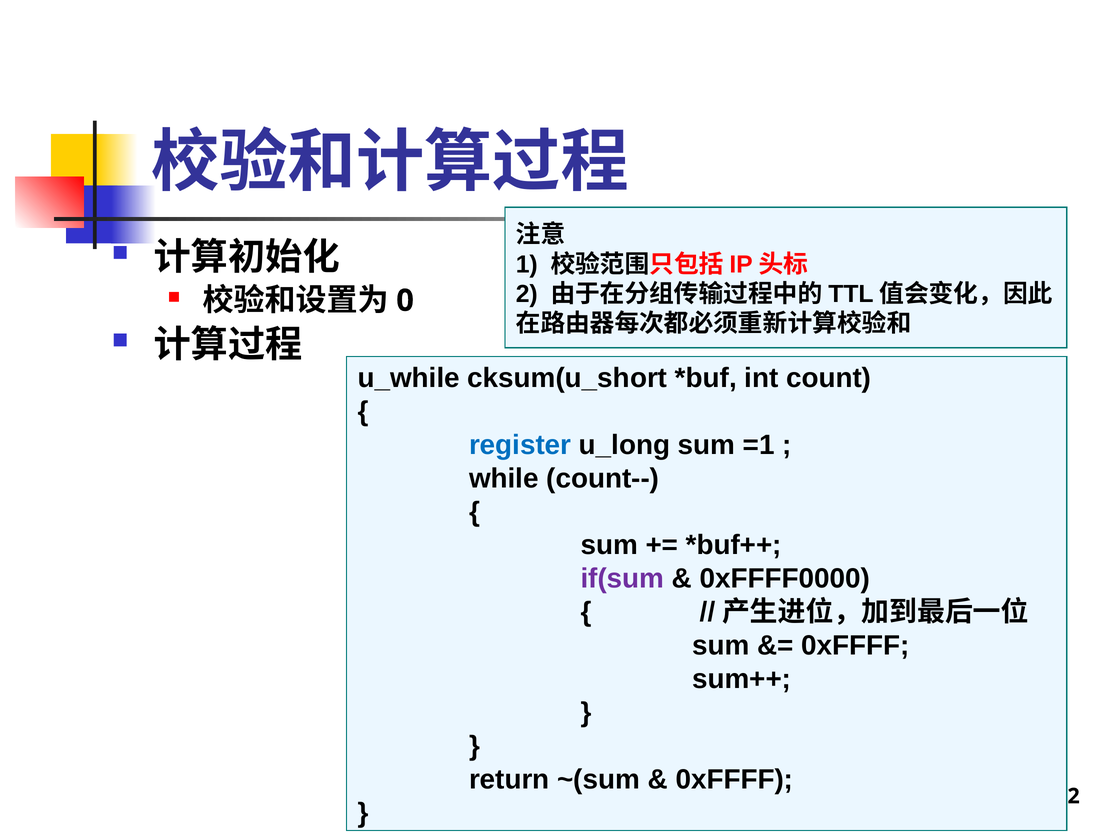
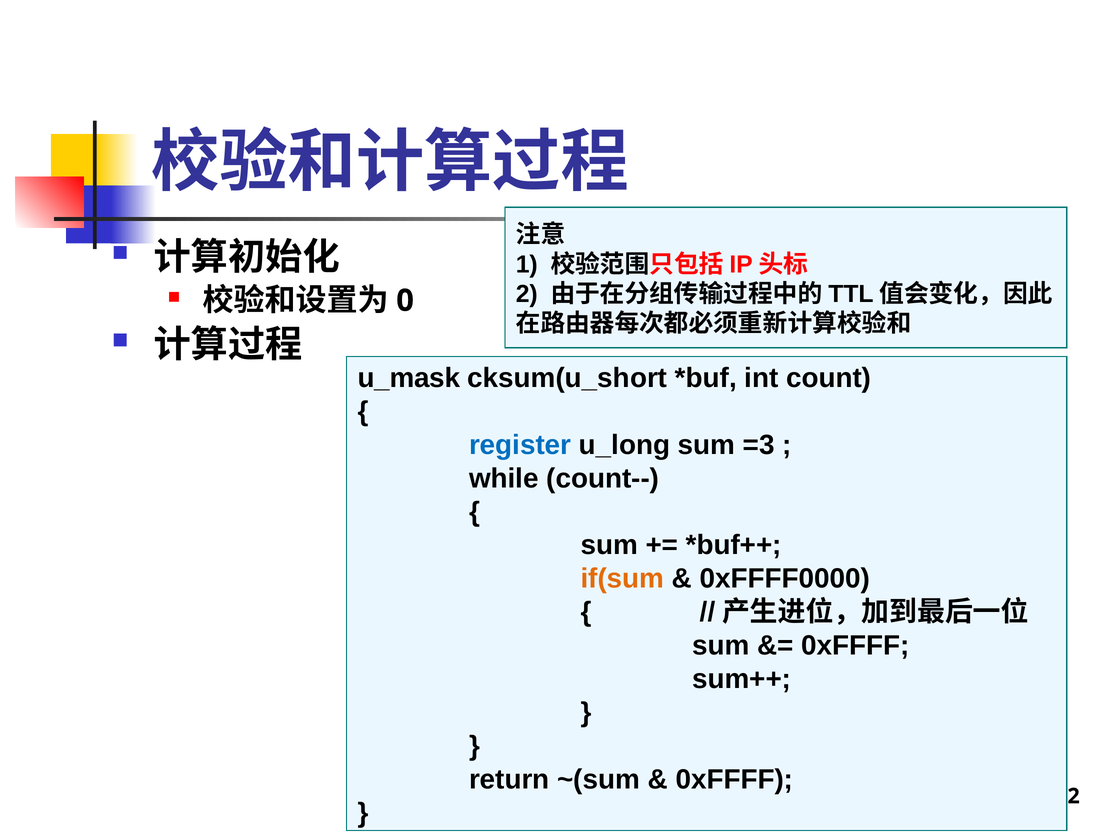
u_while: u_while -> u_mask
=1: =1 -> =3
if(sum colour: purple -> orange
